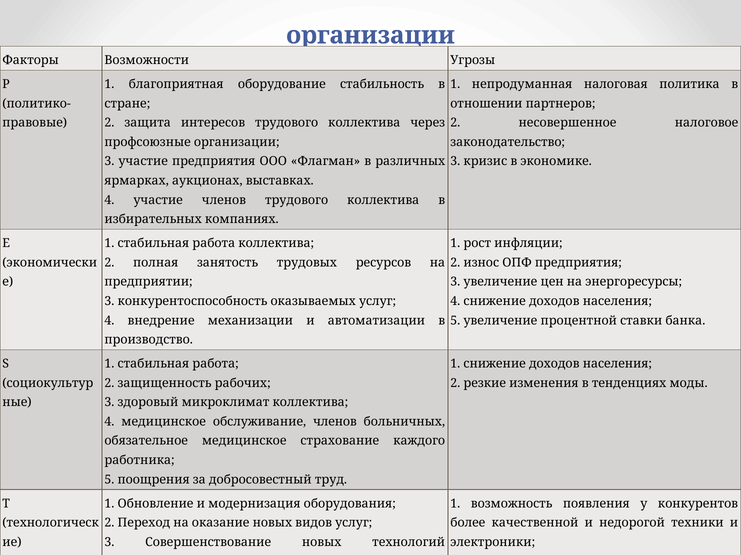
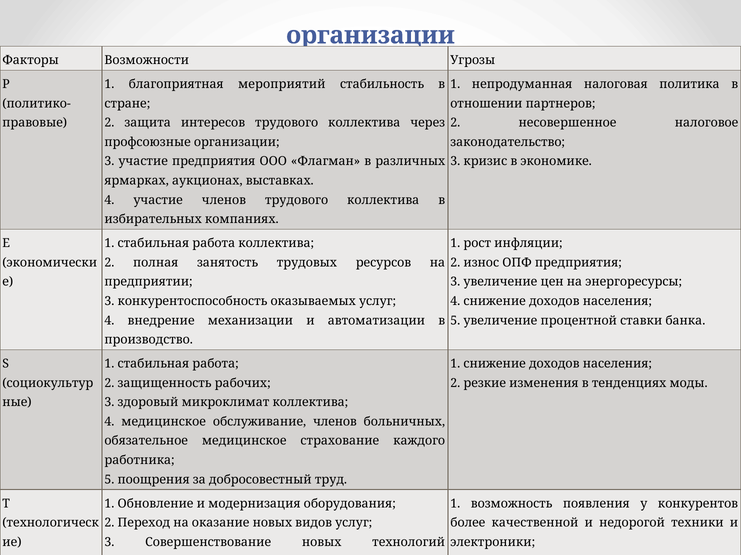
оборудование: оборудование -> мероприятий
